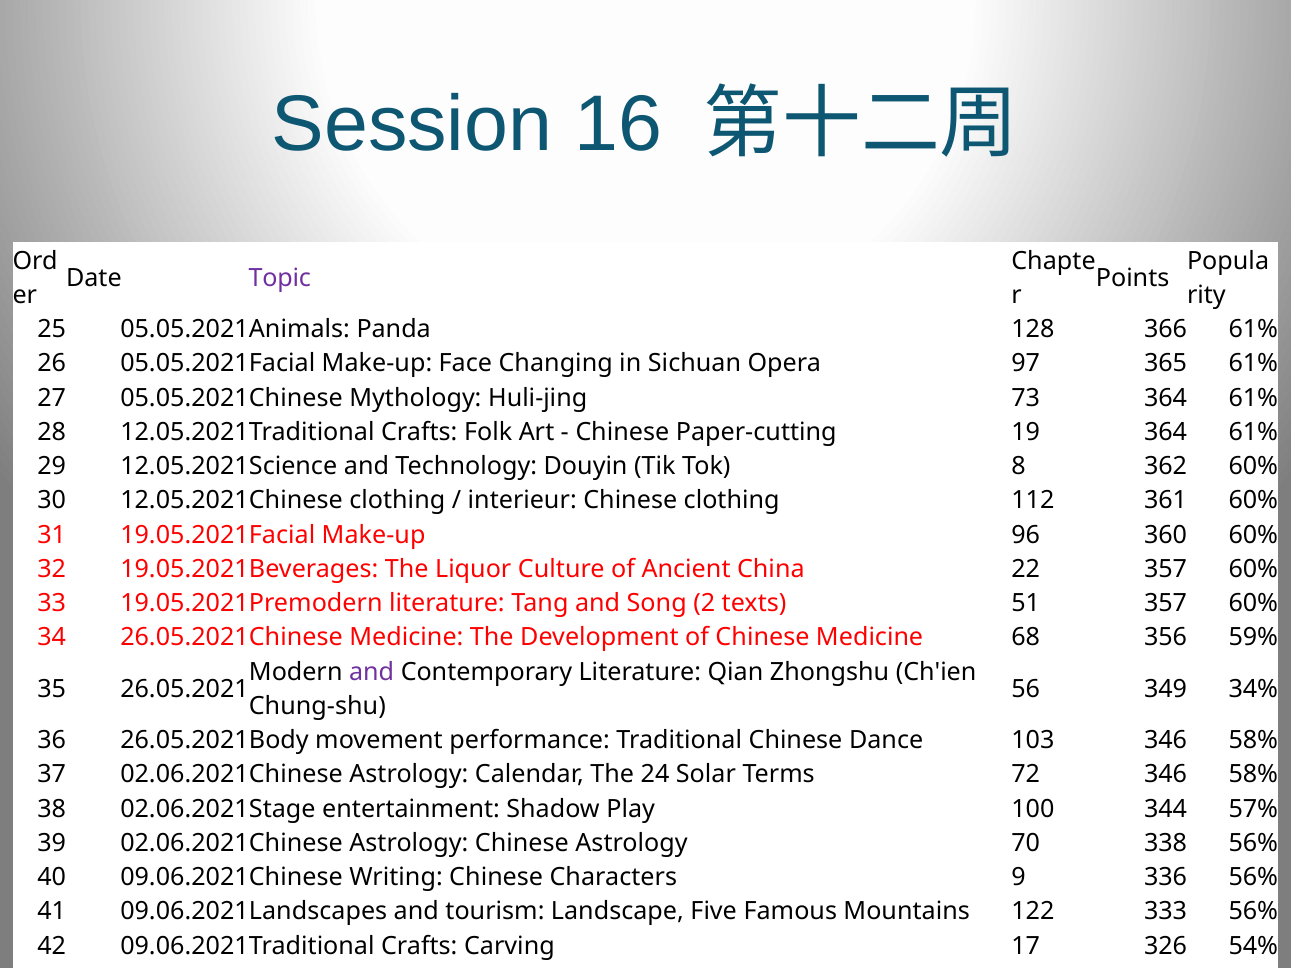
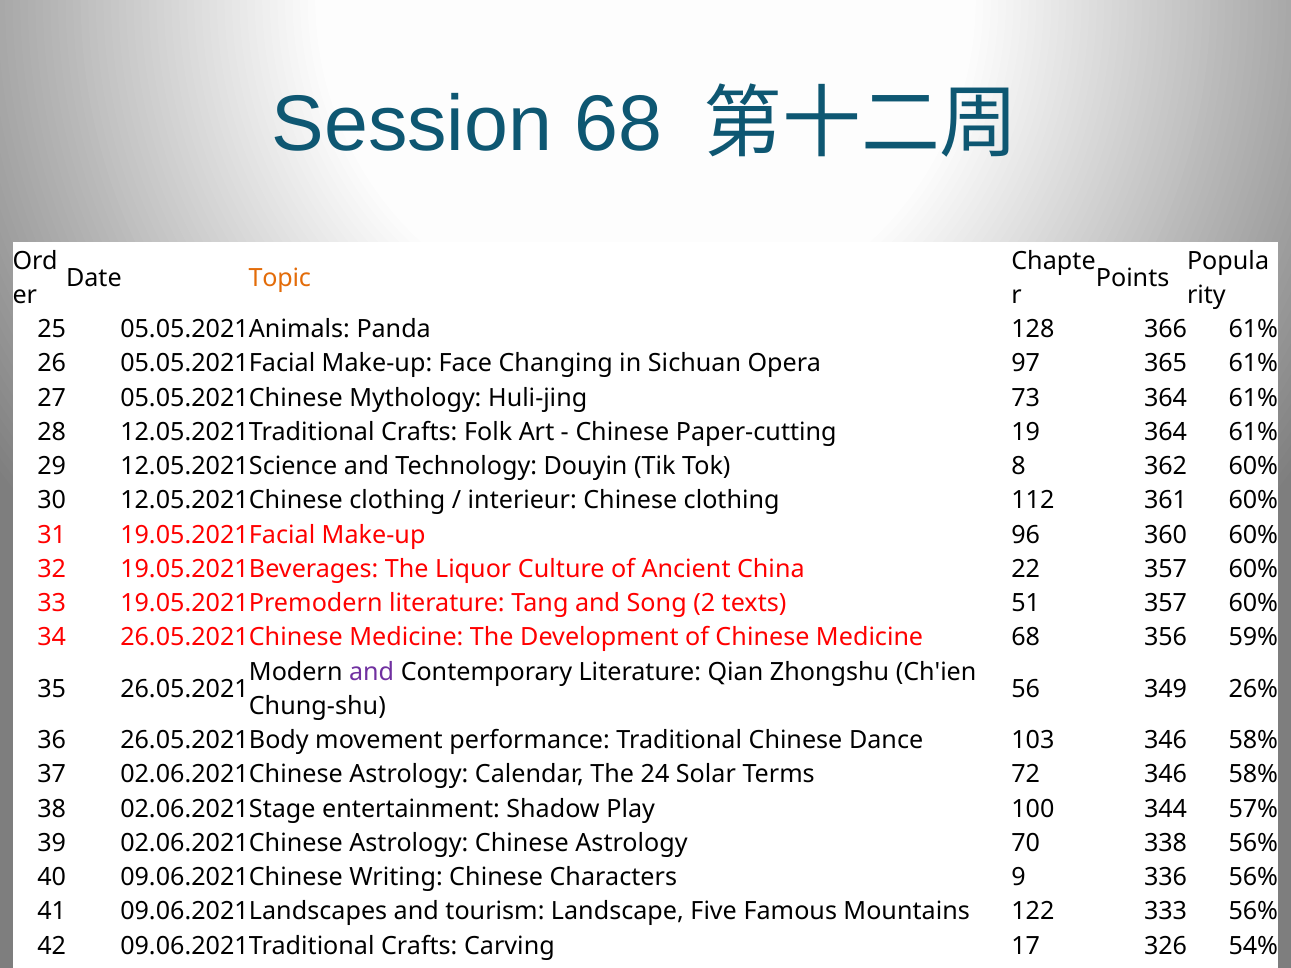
Session 16: 16 -> 68
Topic colour: purple -> orange
349 34%: 34% -> 26%
